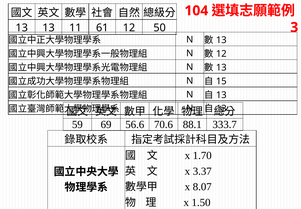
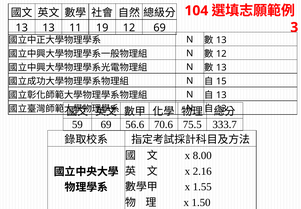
61: 61 -> 19
12 50: 50 -> 69
88.1: 88.1 -> 75.5
1.70: 1.70 -> 8.00
3.37: 3.37 -> 2.16
8.07: 8.07 -> 1.55
